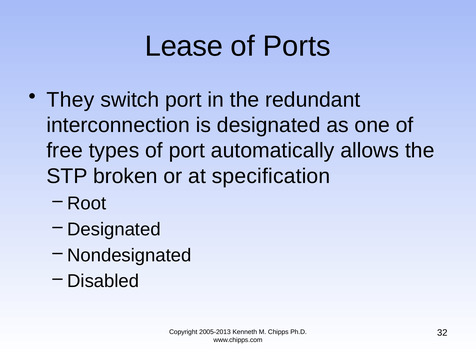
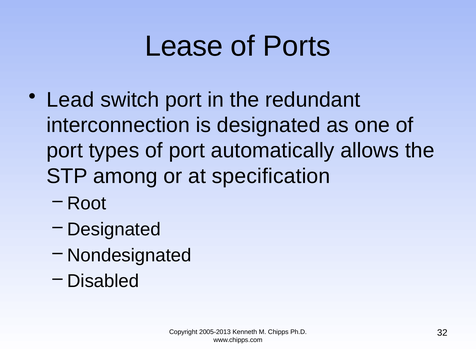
They: They -> Lead
free at (65, 151): free -> port
broken: broken -> among
